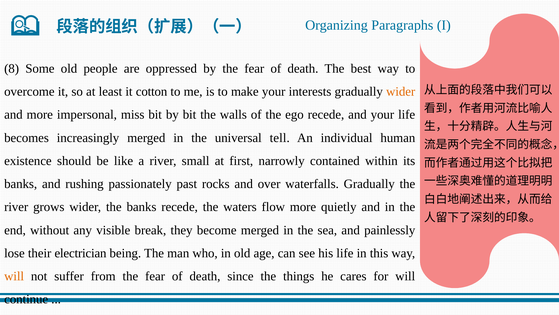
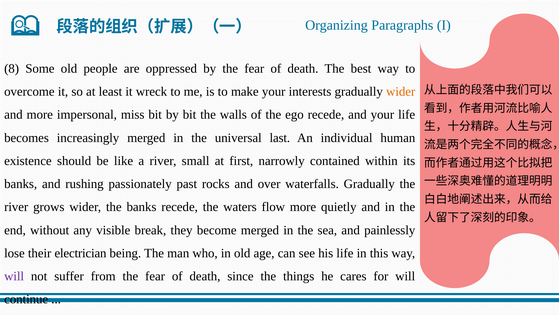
cotton: cotton -> wreck
tell: tell -> last
will at (14, 276) colour: orange -> purple
